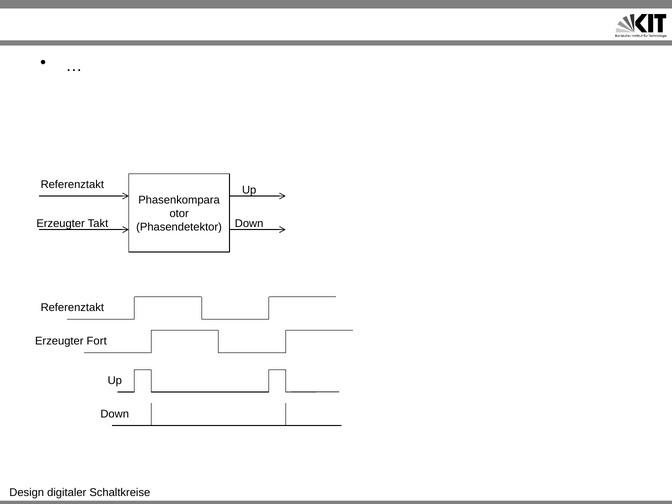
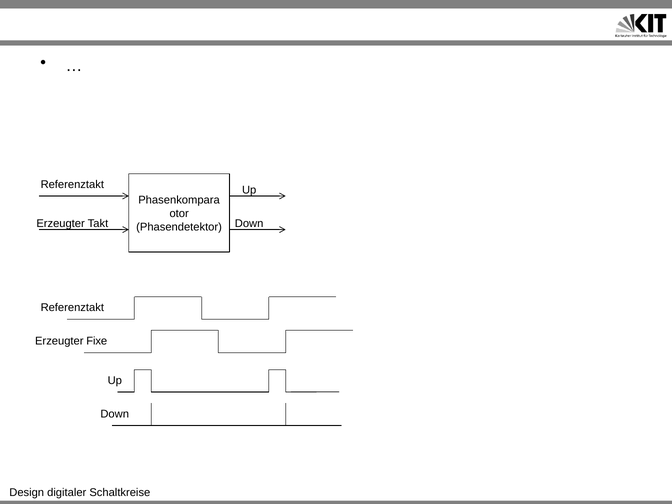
Fort: Fort -> Fixe
